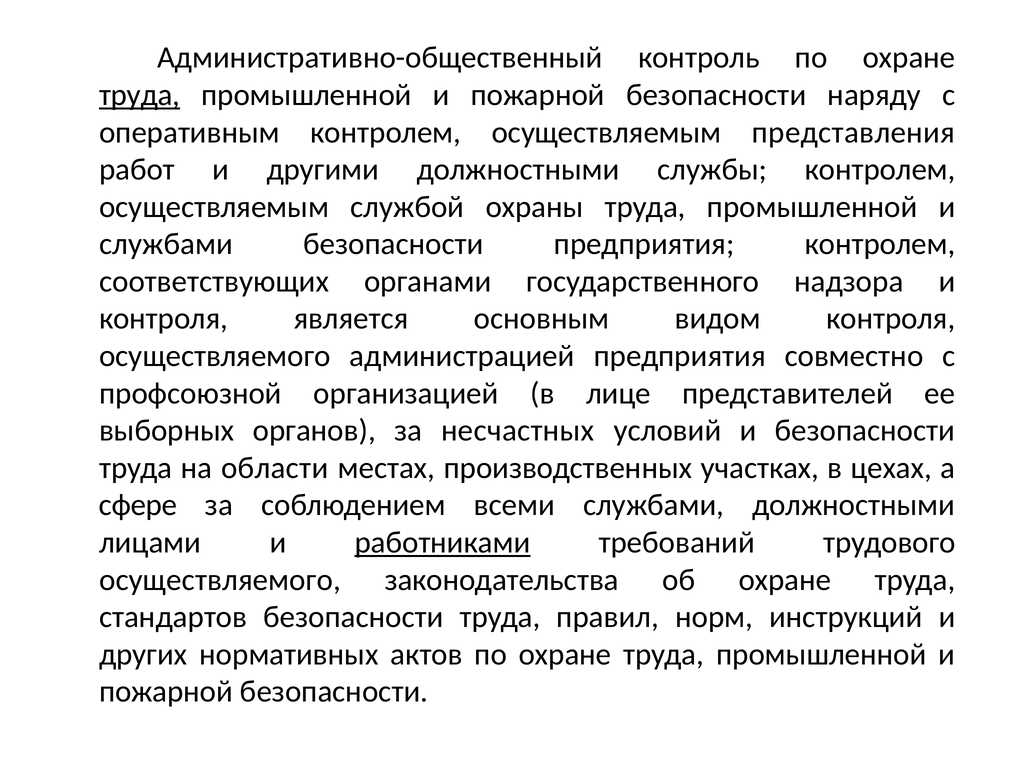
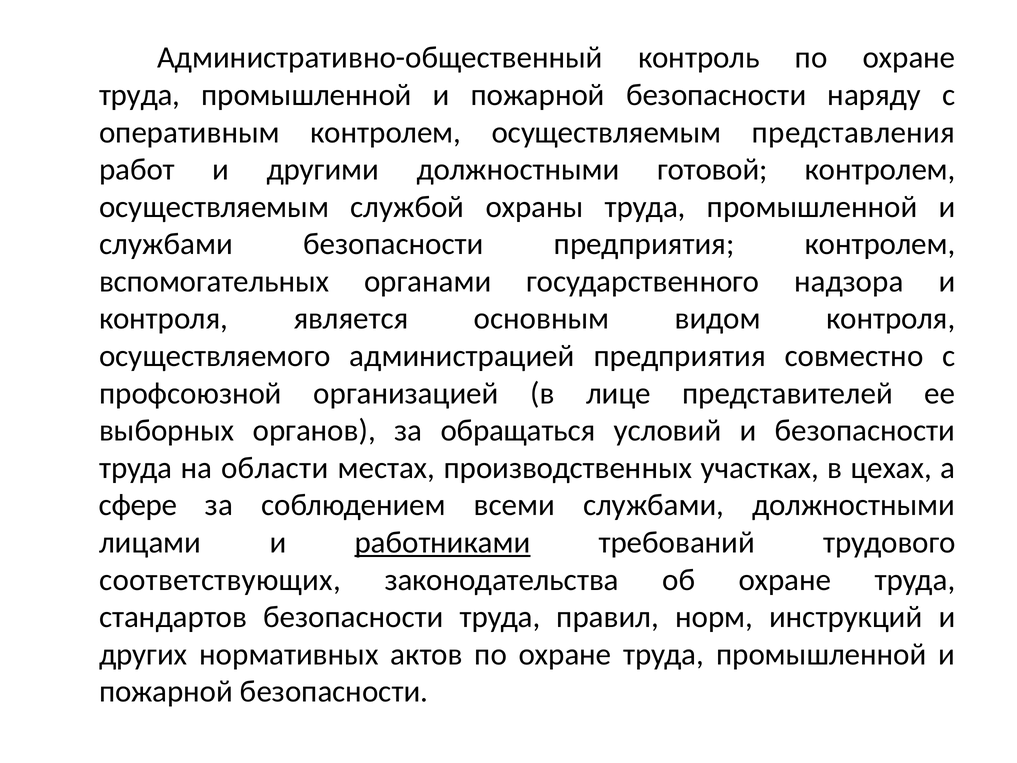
труда at (140, 95) underline: present -> none
службы: службы -> готовой
соответствующих: соответствующих -> вспомогательных
несчастных: несчастных -> обращаться
осуществляемого at (220, 580): осуществляемого -> соответствующих
